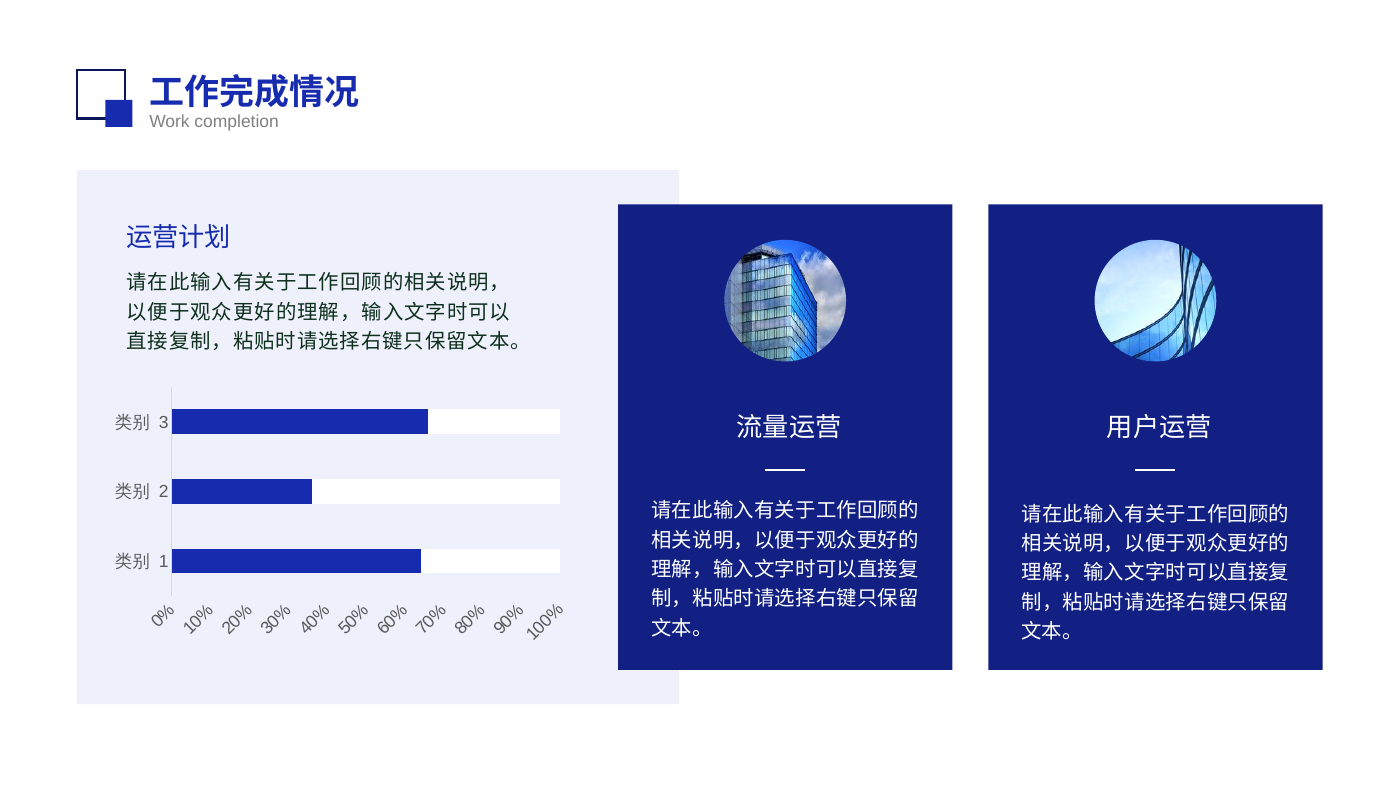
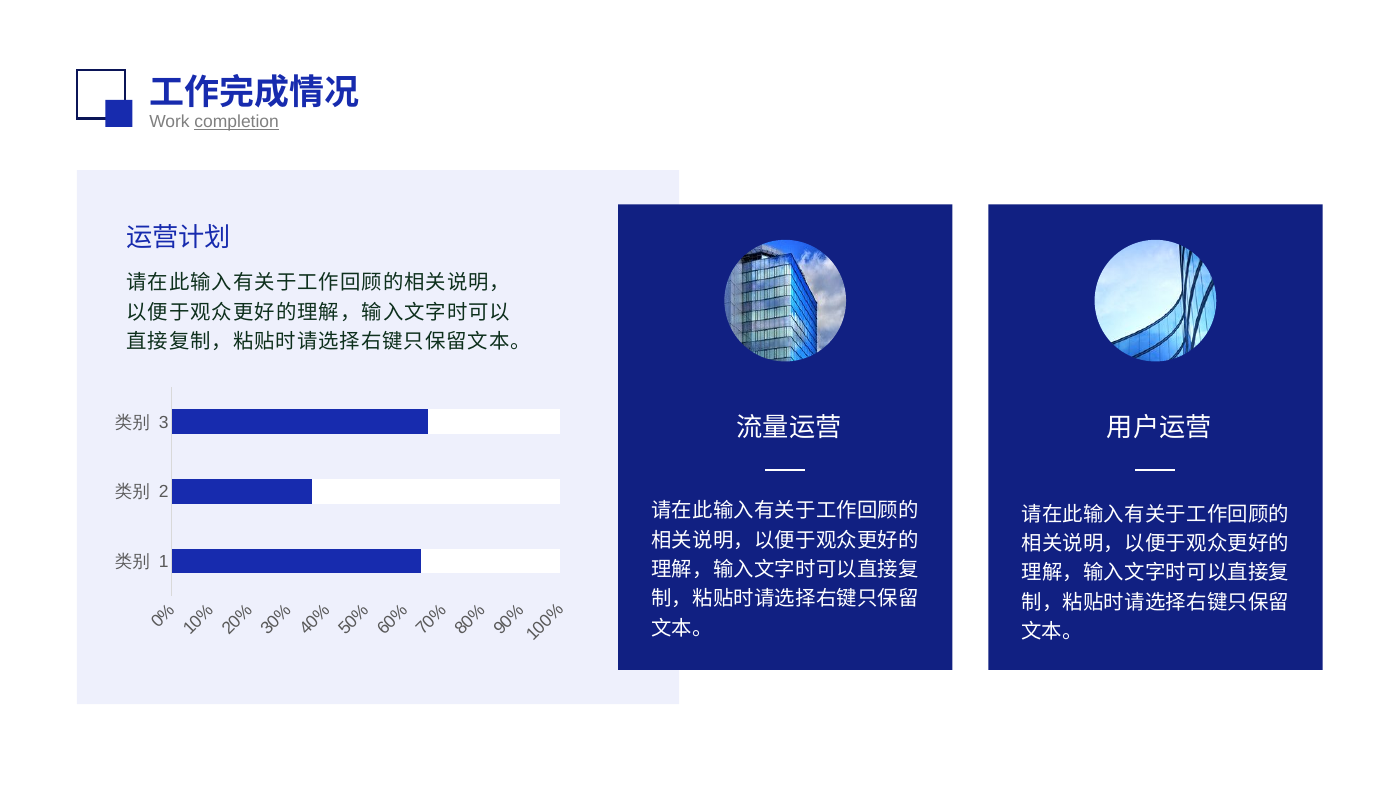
completion underline: none -> present
